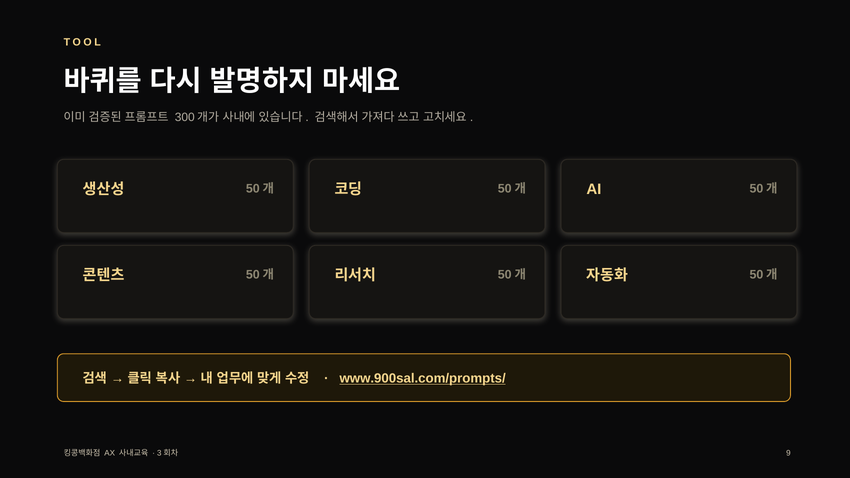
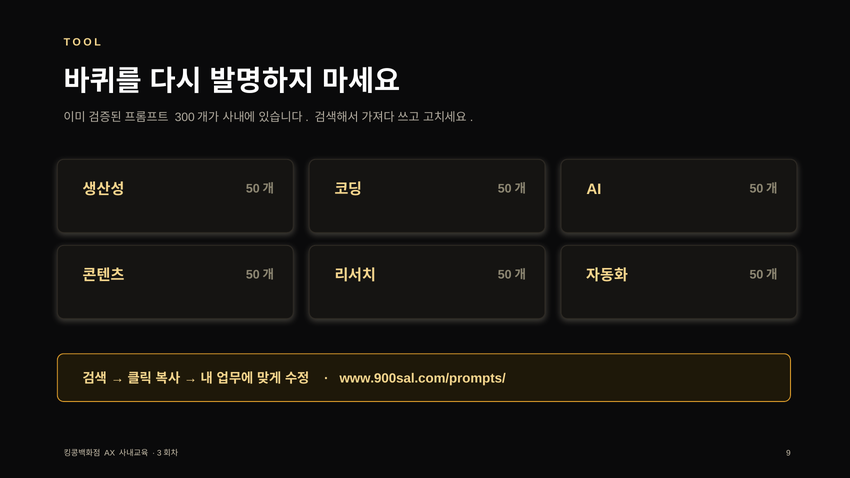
www.900sal.com/prompts/ underline: present -> none
